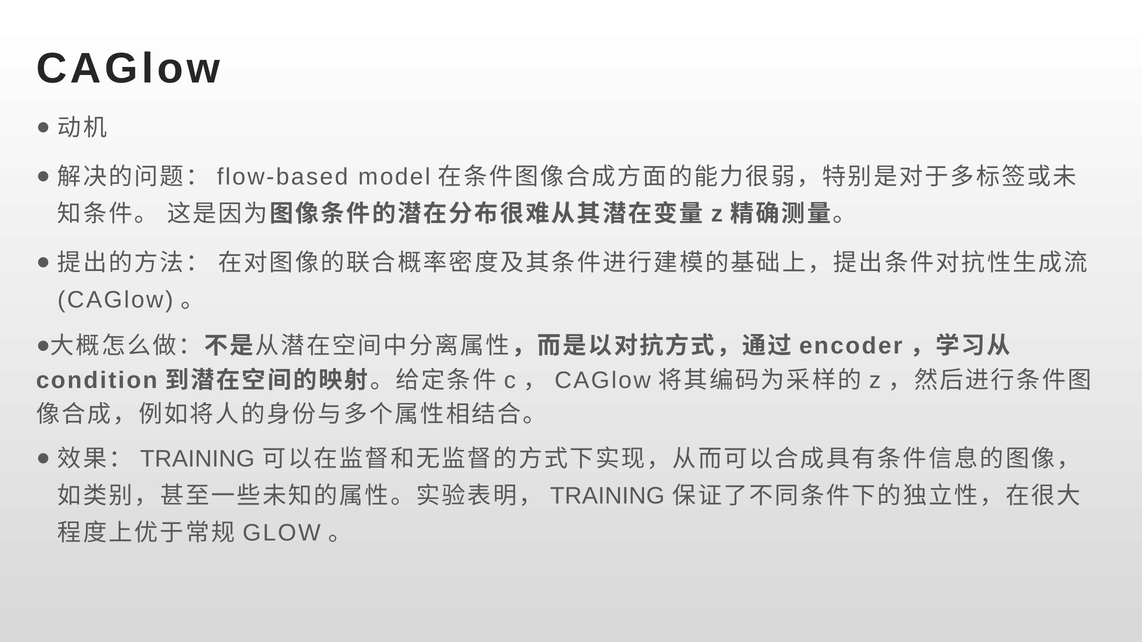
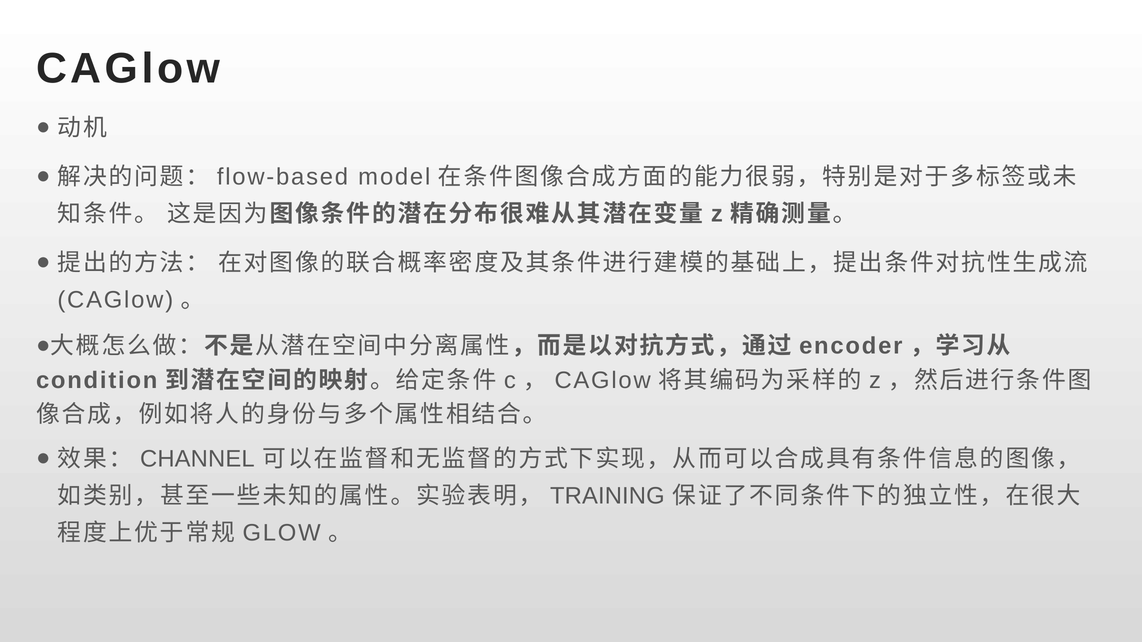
TRAINING at (197, 459): TRAINING -> CHANNEL
